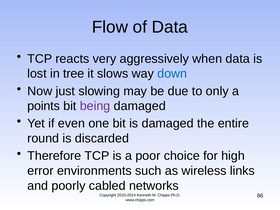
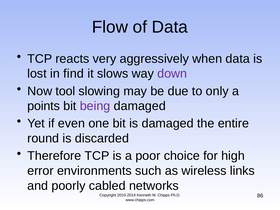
tree: tree -> find
down colour: blue -> purple
just: just -> tool
